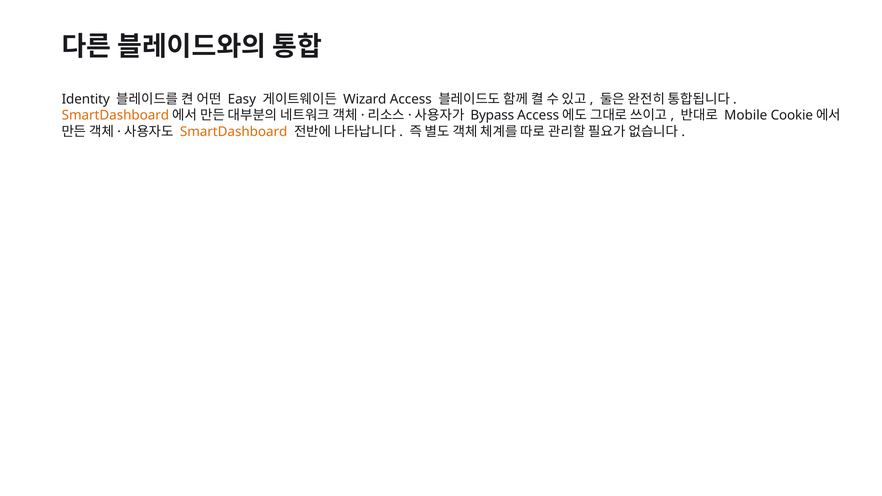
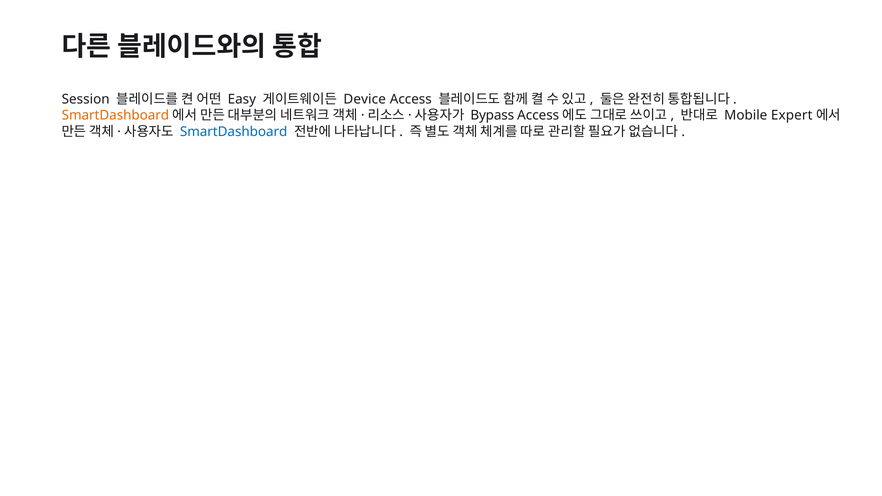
Identity: Identity -> Session
Wizard: Wizard -> Device
Cookie: Cookie -> Expert
SmartDashboard at (234, 132) colour: orange -> blue
